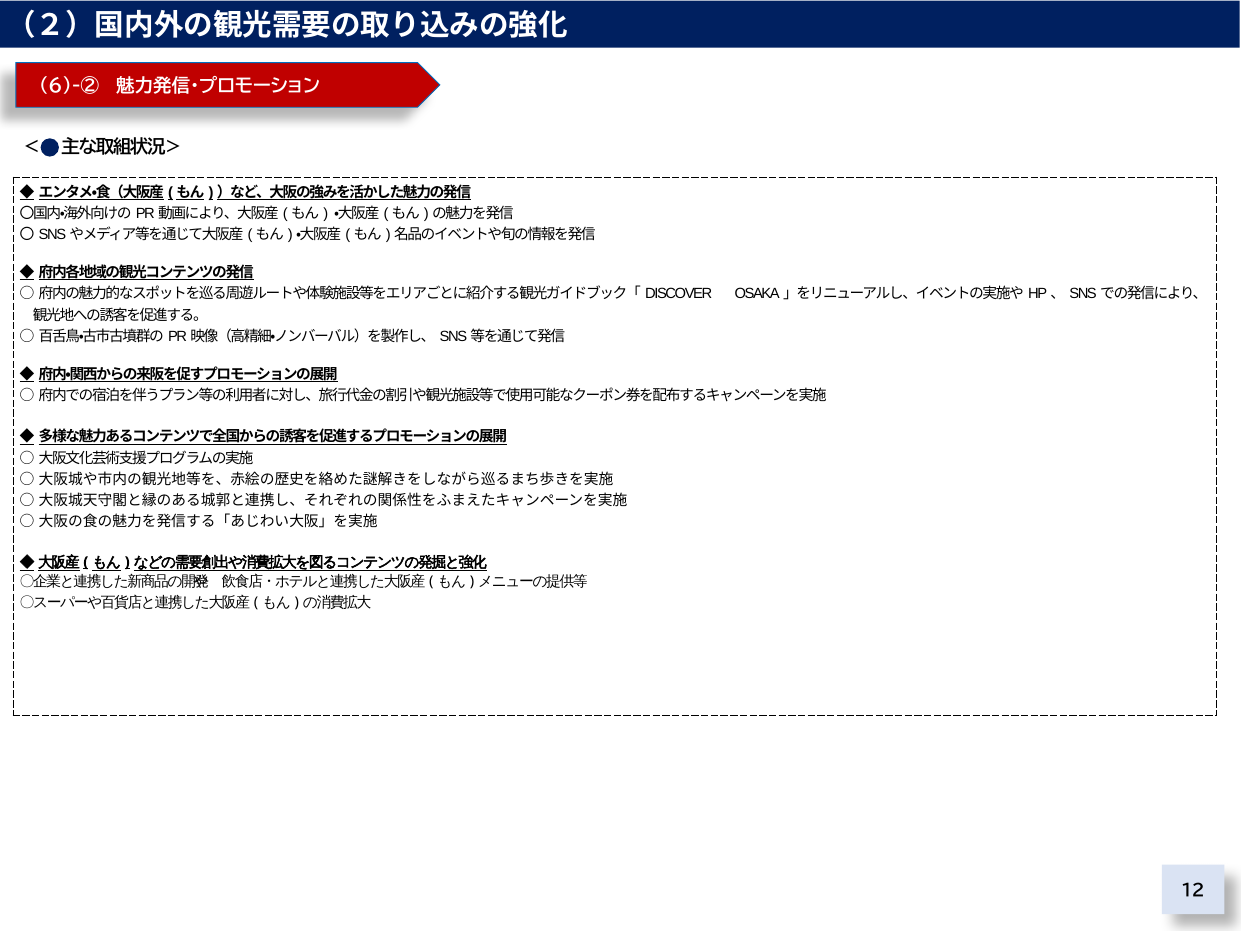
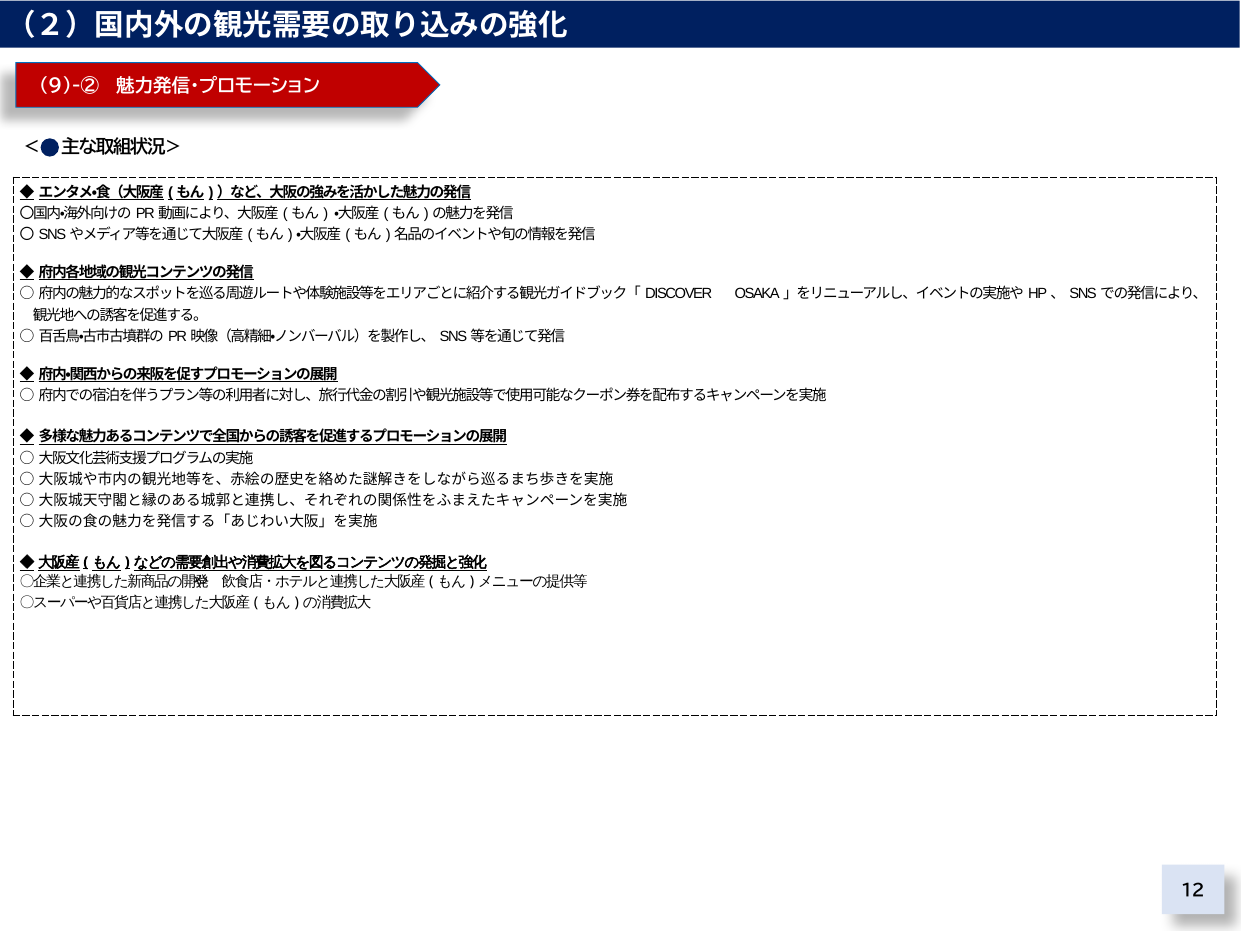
6)-②: 6)-② -> 9)-②
